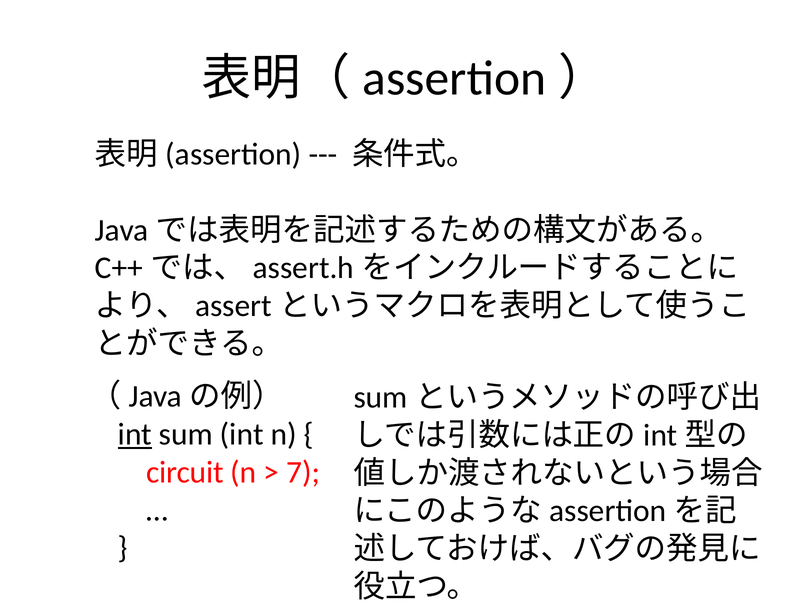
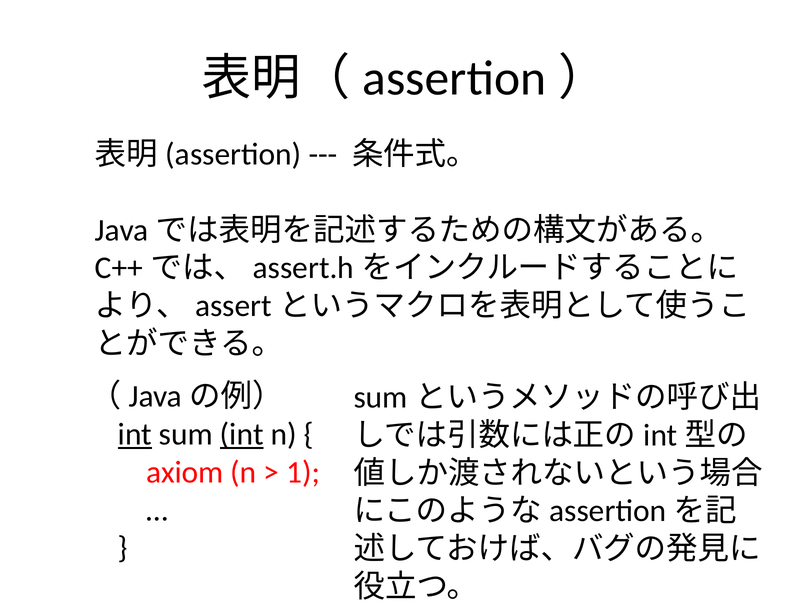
int at (242, 434) underline: none -> present
circuit: circuit -> axiom
7: 7 -> 1
